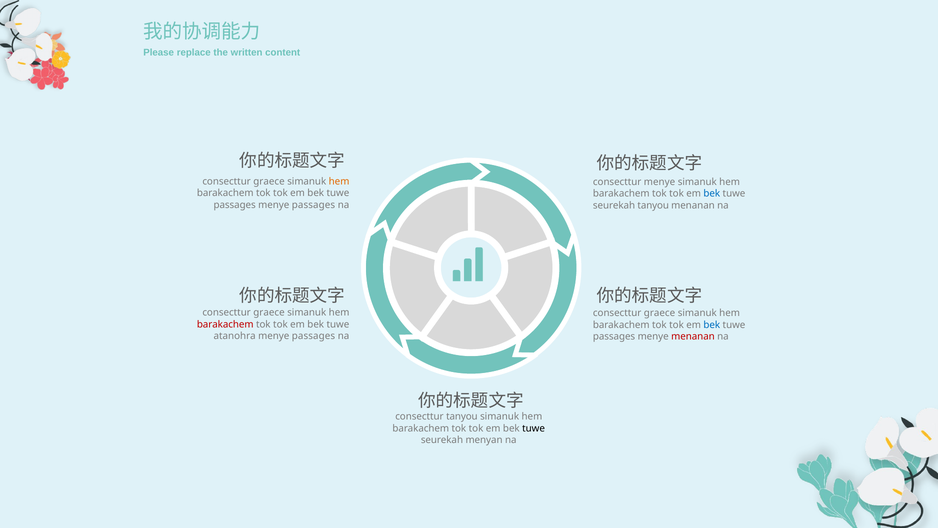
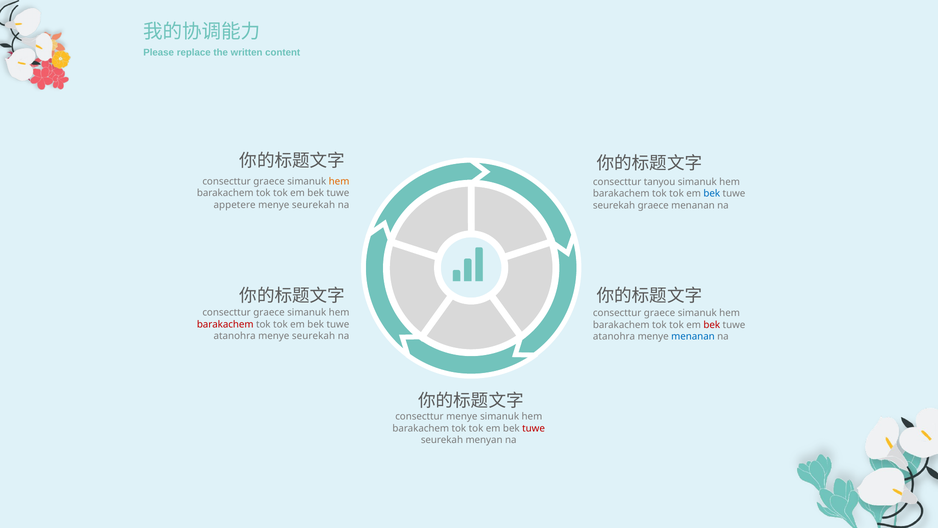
consecttur menye: menye -> tanyou
passages at (235, 205): passages -> appetere
passages at (313, 205): passages -> seurekah
seurekah tanyou: tanyou -> graece
bek at (712, 325) colour: blue -> red
passages at (313, 336): passages -> seurekah
passages at (614, 336): passages -> atanohra
menanan at (693, 336) colour: red -> blue
consecttur tanyou: tanyou -> menye
tuwe at (534, 428) colour: black -> red
